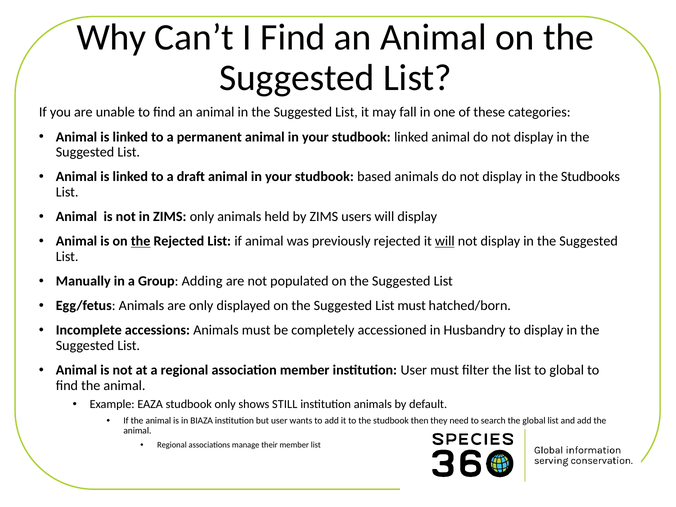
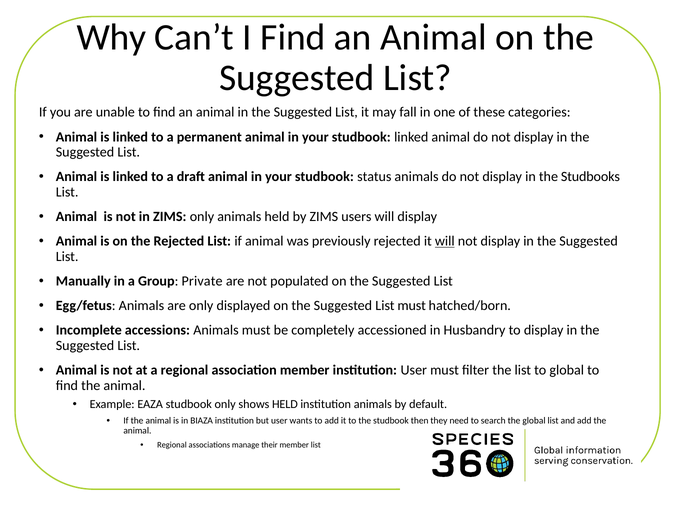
based: based -> status
the at (141, 241) underline: present -> none
Adding: Adding -> Private
shows STILL: STILL -> HELD
